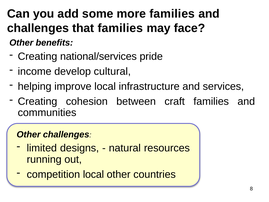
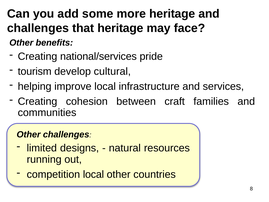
more families: families -> heritage
that families: families -> heritage
income: income -> tourism
